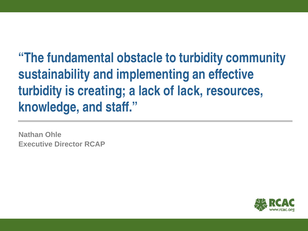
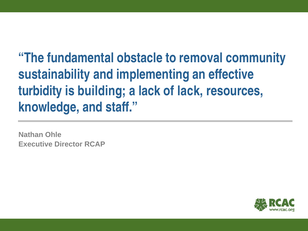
to turbidity: turbidity -> removal
creating: creating -> building
